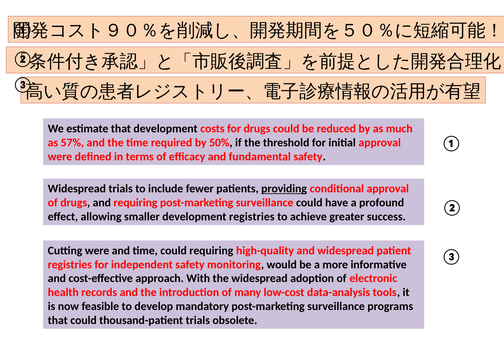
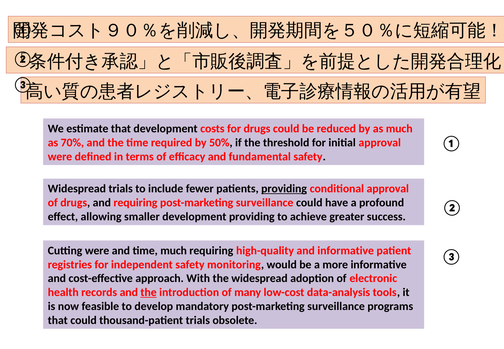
57%: 57% -> 70%
development registries: registries -> providing
time could: could -> much
and widespread: widespread -> informative
the at (149, 292) underline: none -> present
